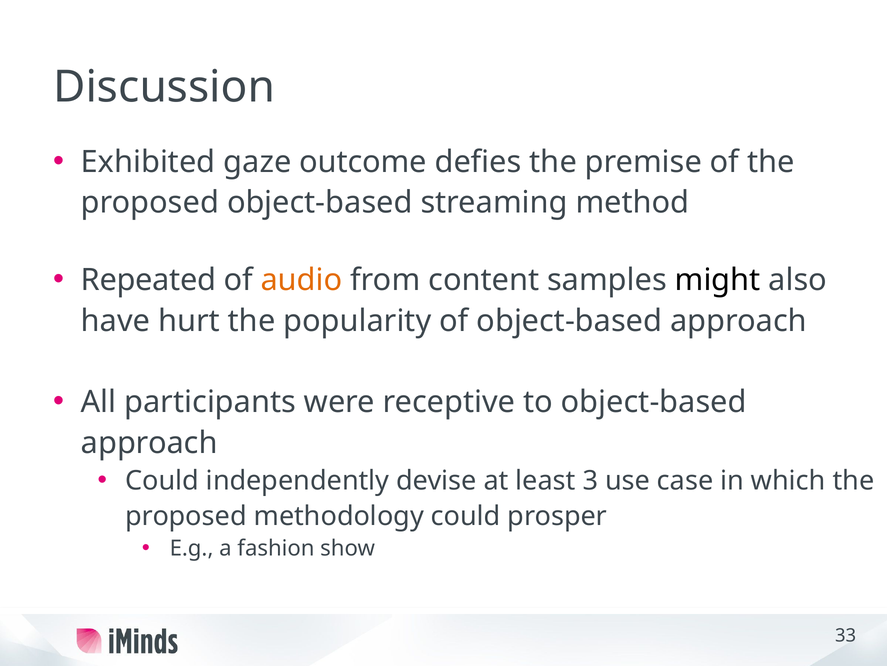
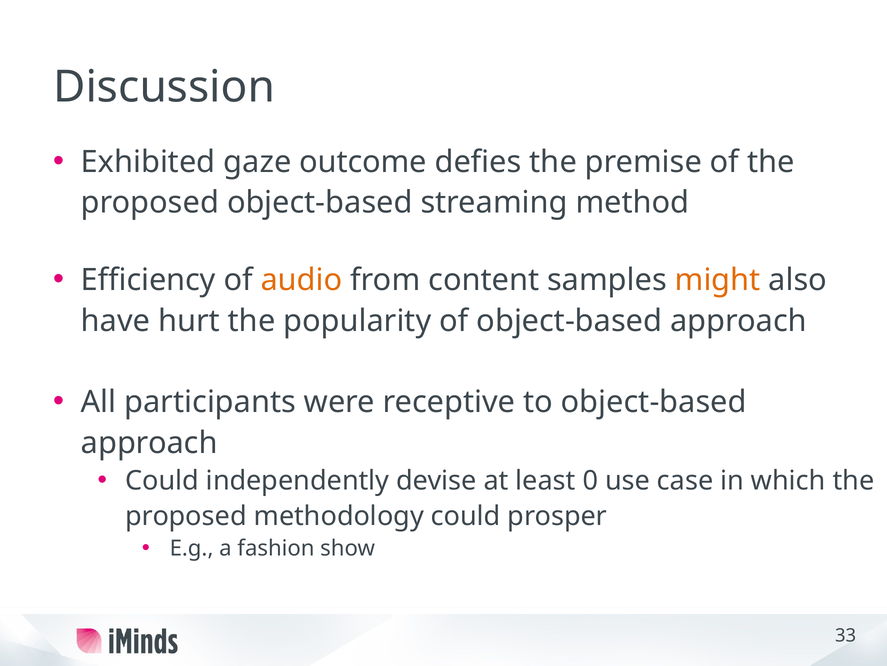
Repeated: Repeated -> Efficiency
might colour: black -> orange
3: 3 -> 0
